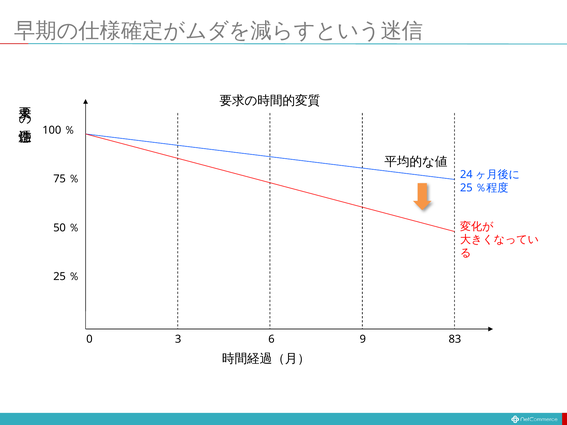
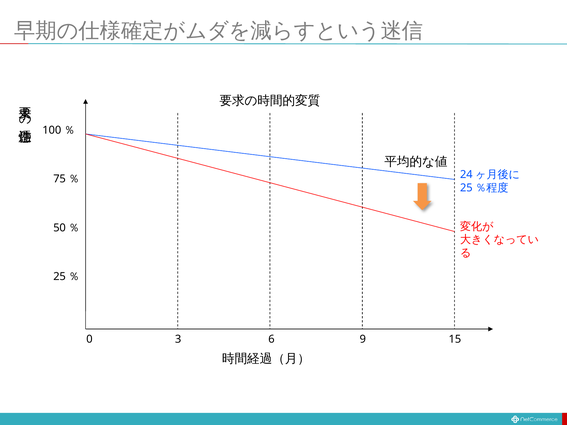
83: 83 -> 15
